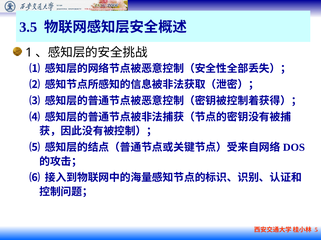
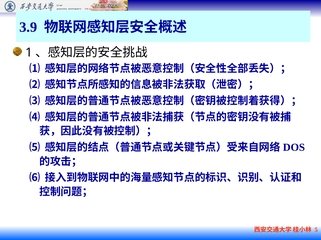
3.5: 3.5 -> 3.9
